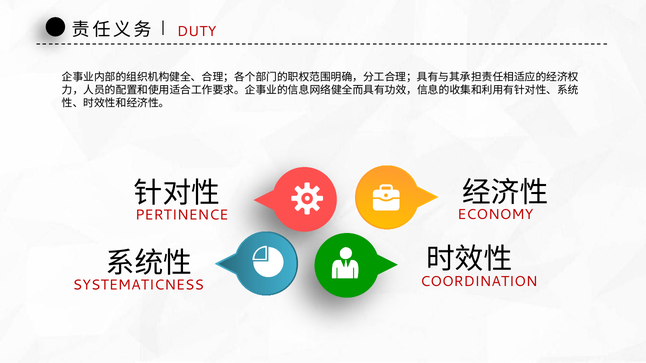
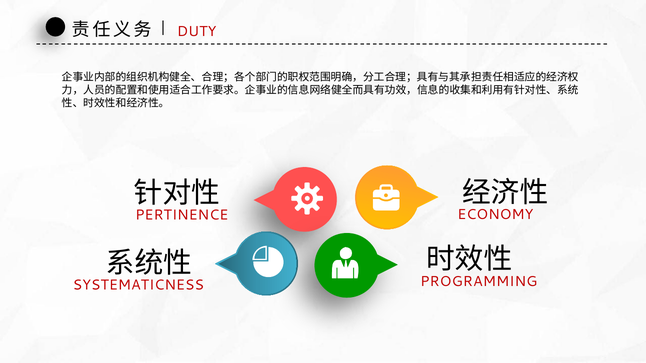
COORDINATION: COORDINATION -> PROGRAMMING
